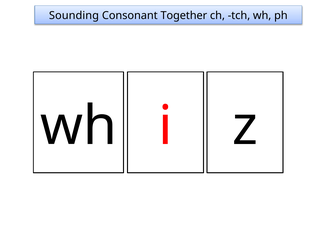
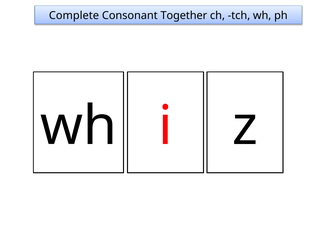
Sounding: Sounding -> Complete
